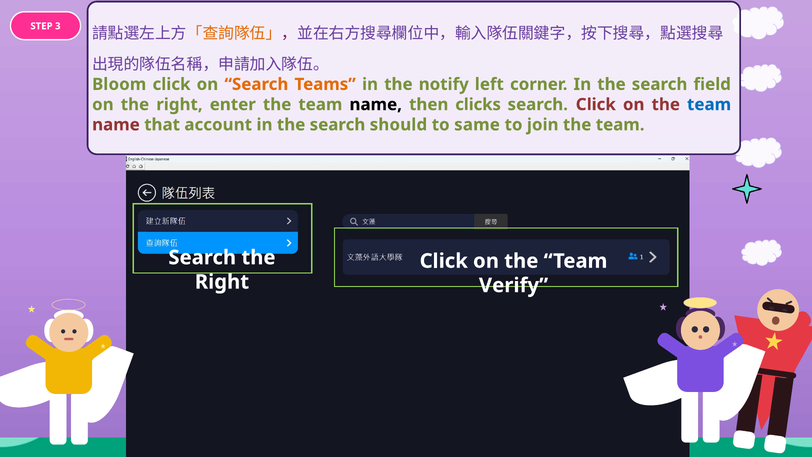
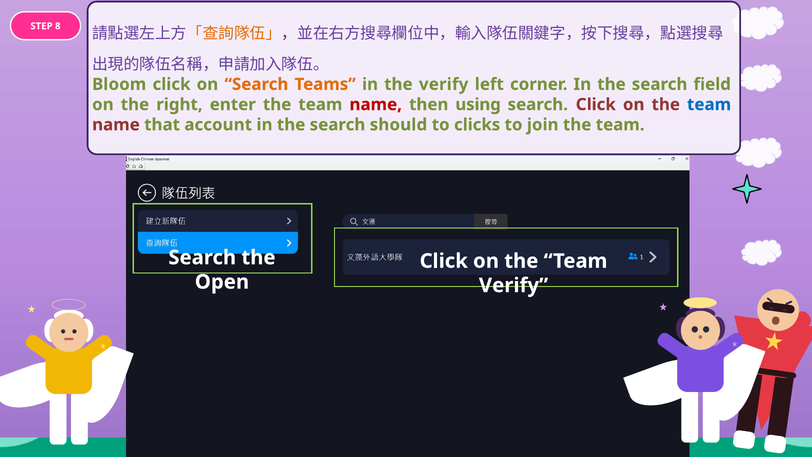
3: 3 -> 8
the notify: notify -> verify
name at (376, 104) colour: black -> red
clicks: clicks -> using
same: same -> clicks
Right at (222, 282): Right -> Open
